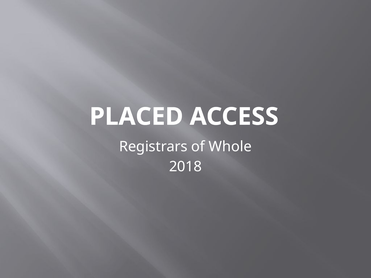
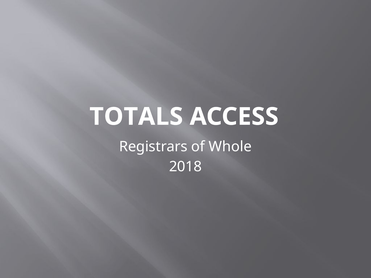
PLACED: PLACED -> TOTALS
